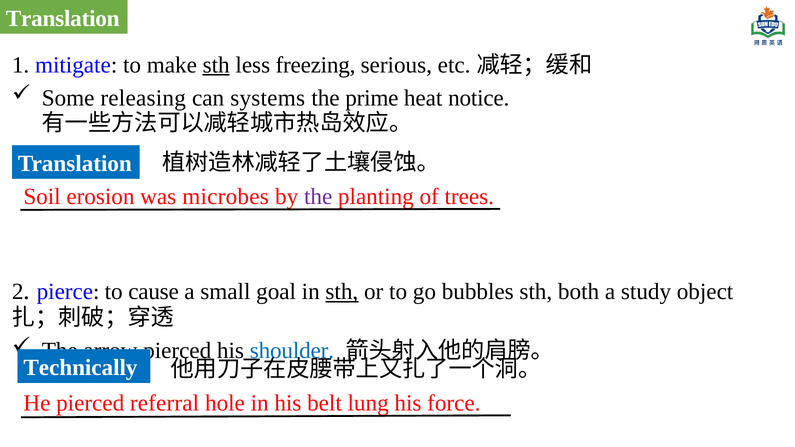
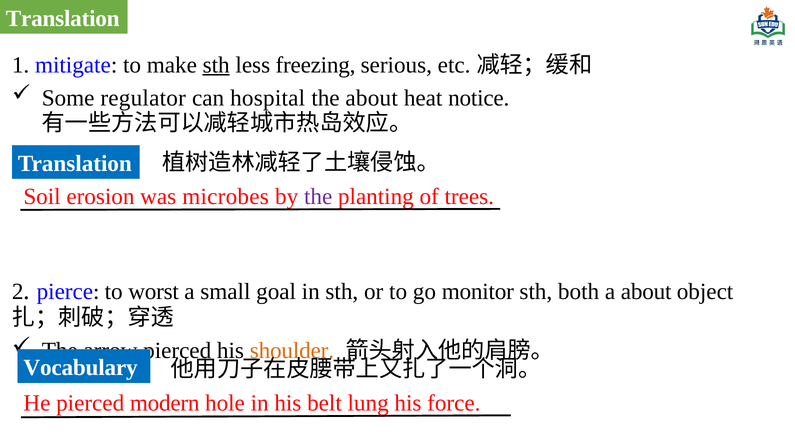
releasing: releasing -> regulator
systems: systems -> hospital
the prime: prime -> about
cause: cause -> worst
sth at (342, 292) underline: present -> none
bubbles: bubbles -> monitor
a study: study -> about
shoulder colour: blue -> orange
Technically: Technically -> Vocabulary
referral: referral -> modern
